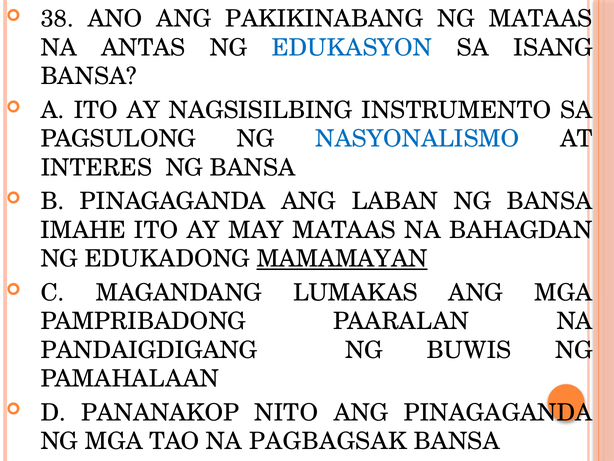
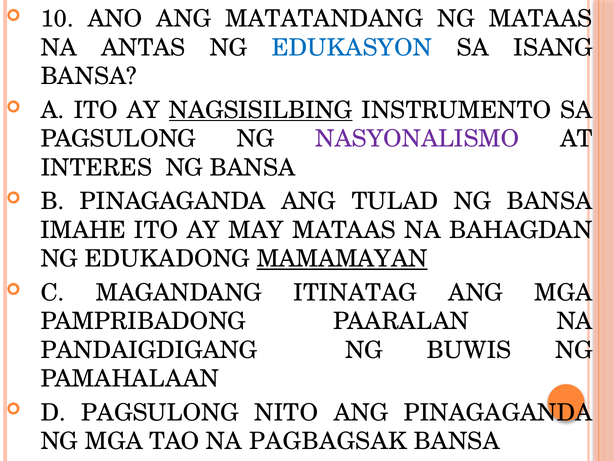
38: 38 -> 10
PAKIKINABANG: PAKIKINABANG -> MATATANDANG
NAGSISILBING underline: none -> present
NASYONALISMO colour: blue -> purple
LABAN: LABAN -> TULAD
LUMAKAS: LUMAKAS -> ITINATAG
D PANANAKOP: PANANAKOP -> PAGSULONG
